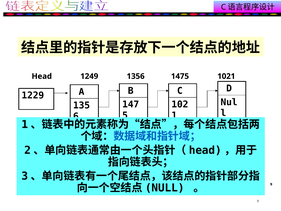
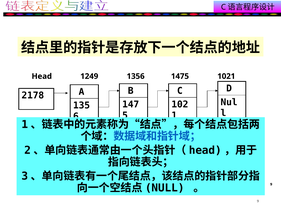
1229: 1229 -> 2178
